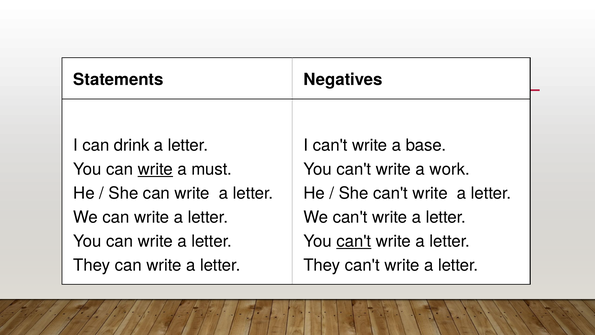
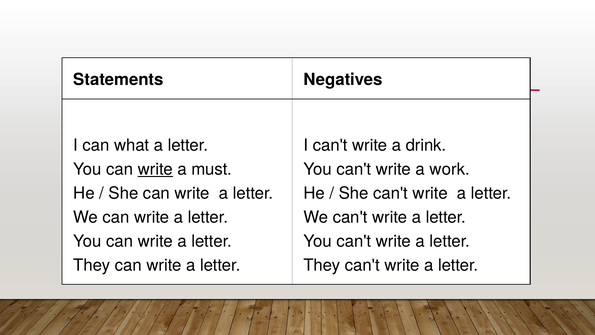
drink: drink -> what
base: base -> drink
can't at (354, 241) underline: present -> none
